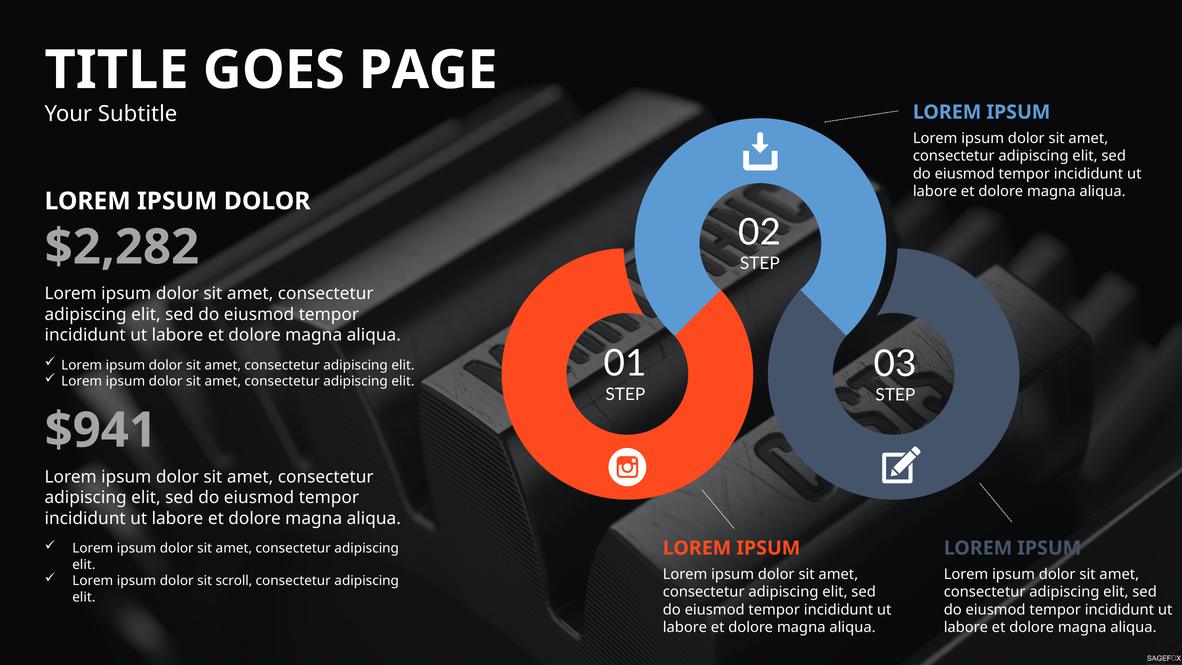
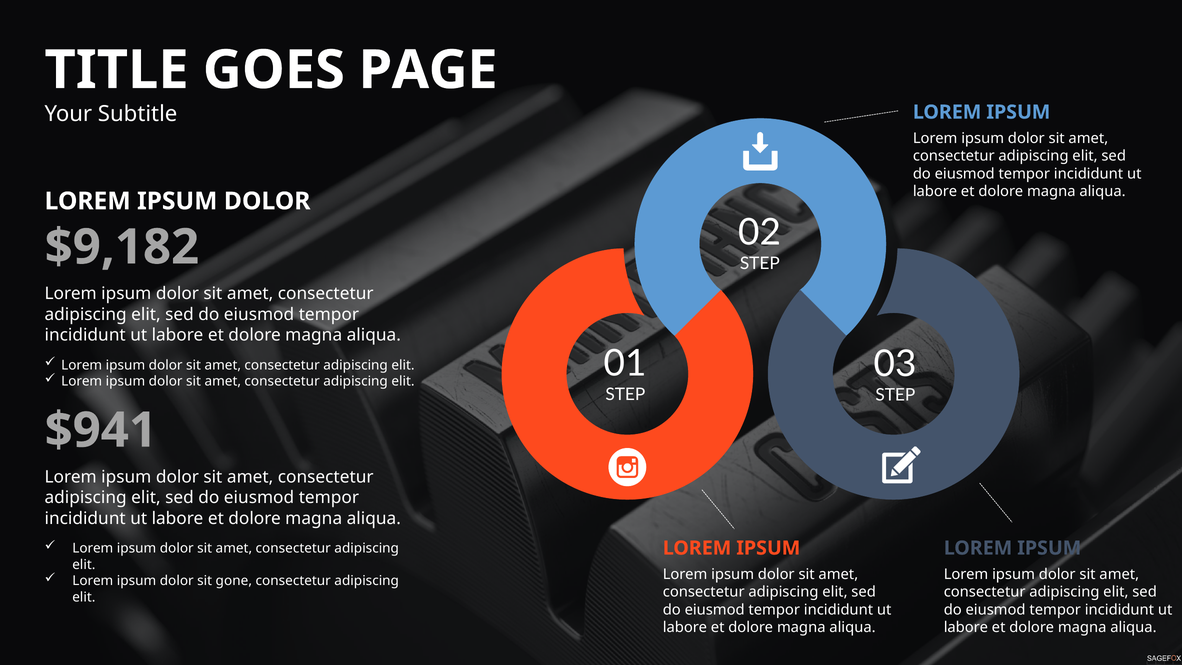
$2,282: $2,282 -> $9,182
scroll: scroll -> gone
